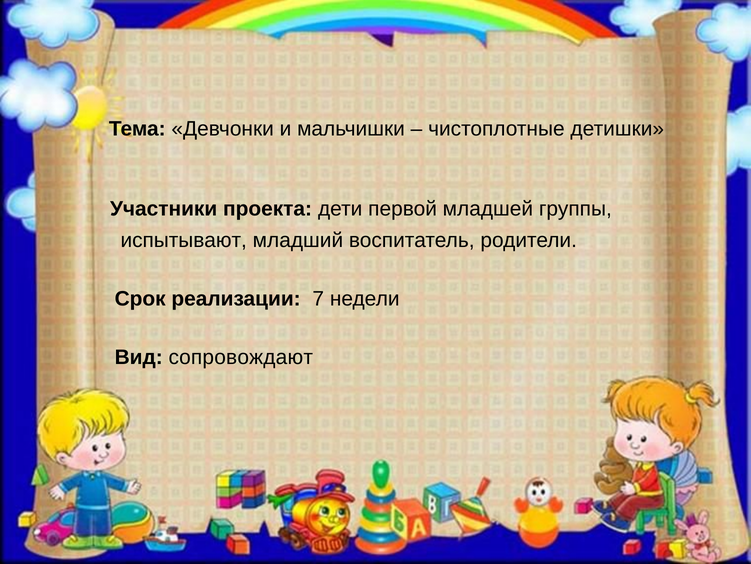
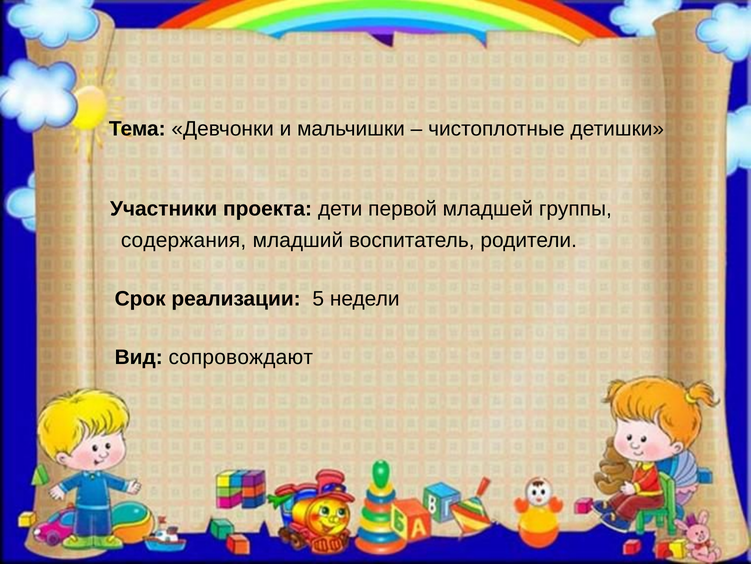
испытывают: испытывают -> содержания
7: 7 -> 5
